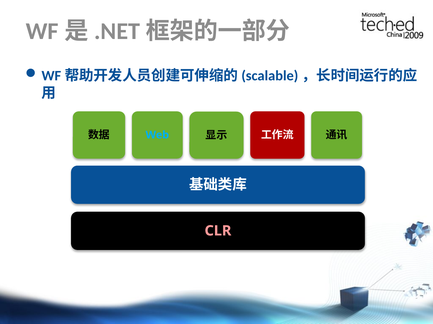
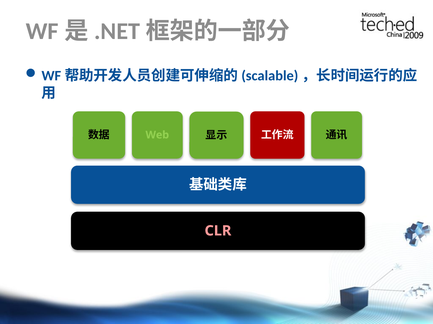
Web colour: light blue -> light green
